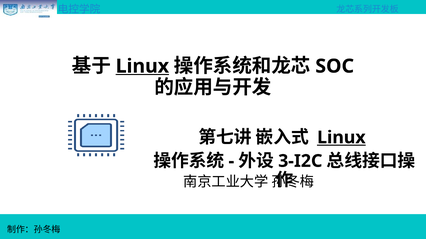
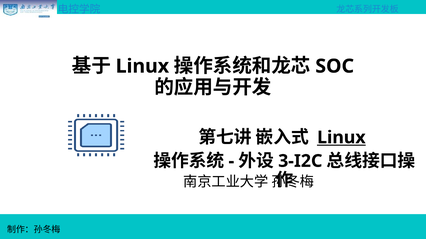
Linux at (142, 66) underline: present -> none
